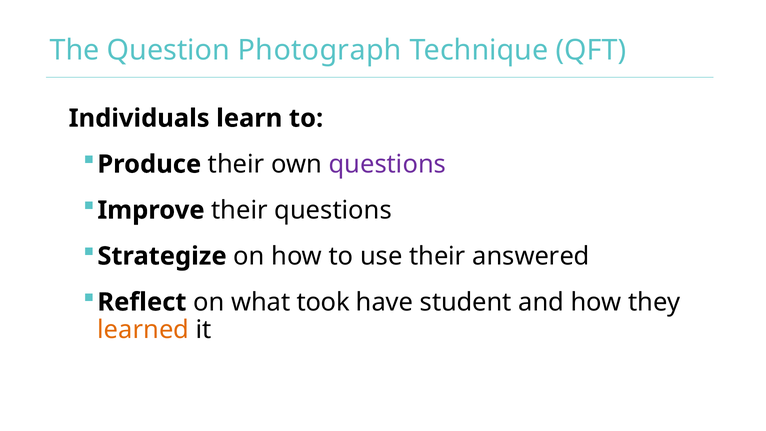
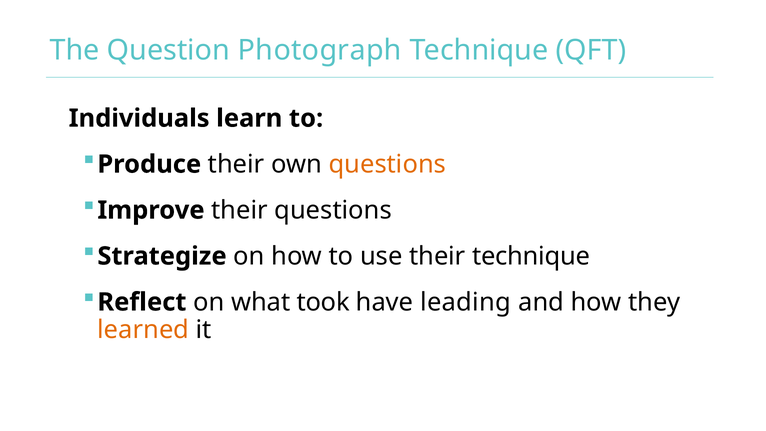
questions at (387, 164) colour: purple -> orange
their answered: answered -> technique
student: student -> leading
